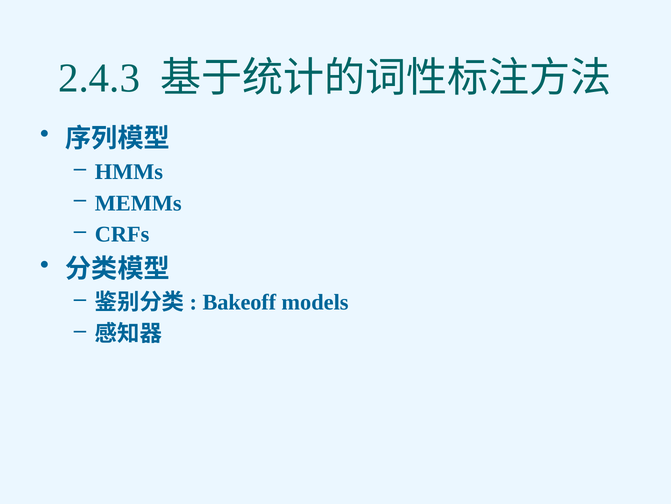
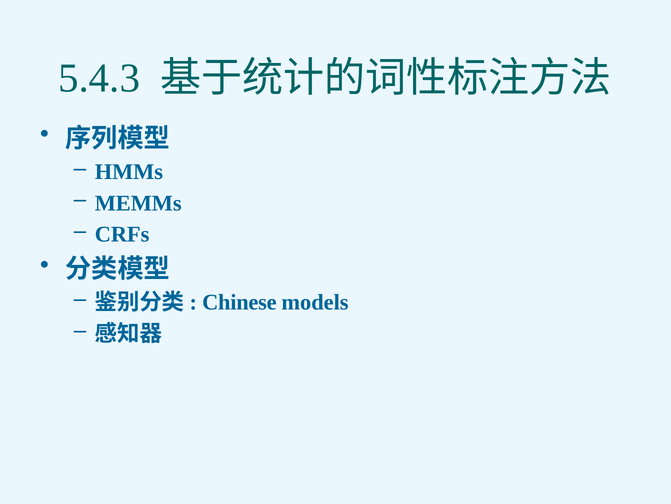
2.4.3: 2.4.3 -> 5.4.3
Bakeoff: Bakeoff -> Chinese
